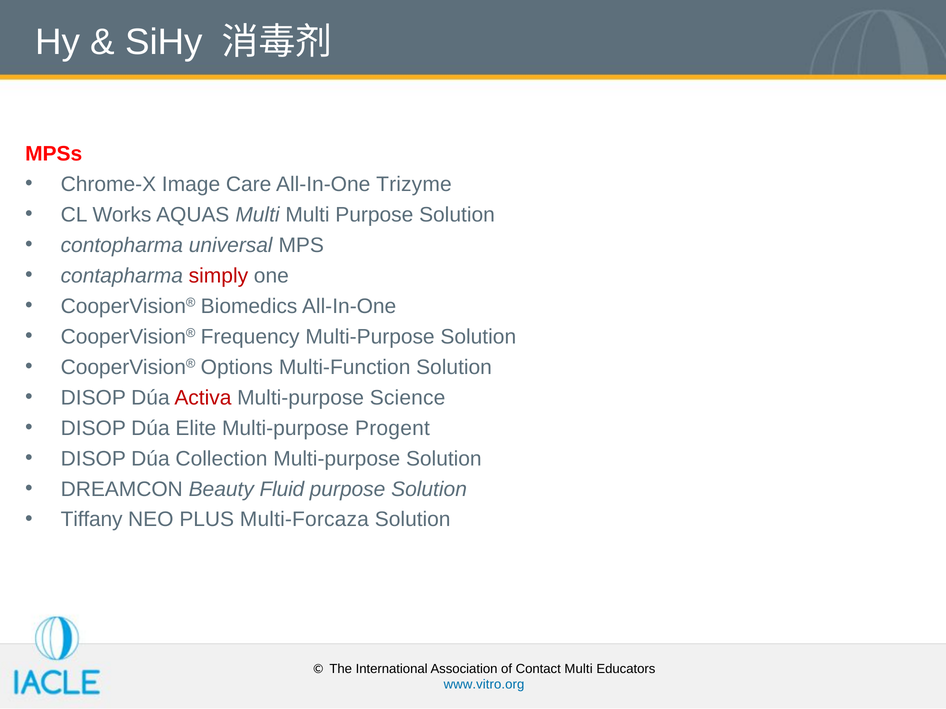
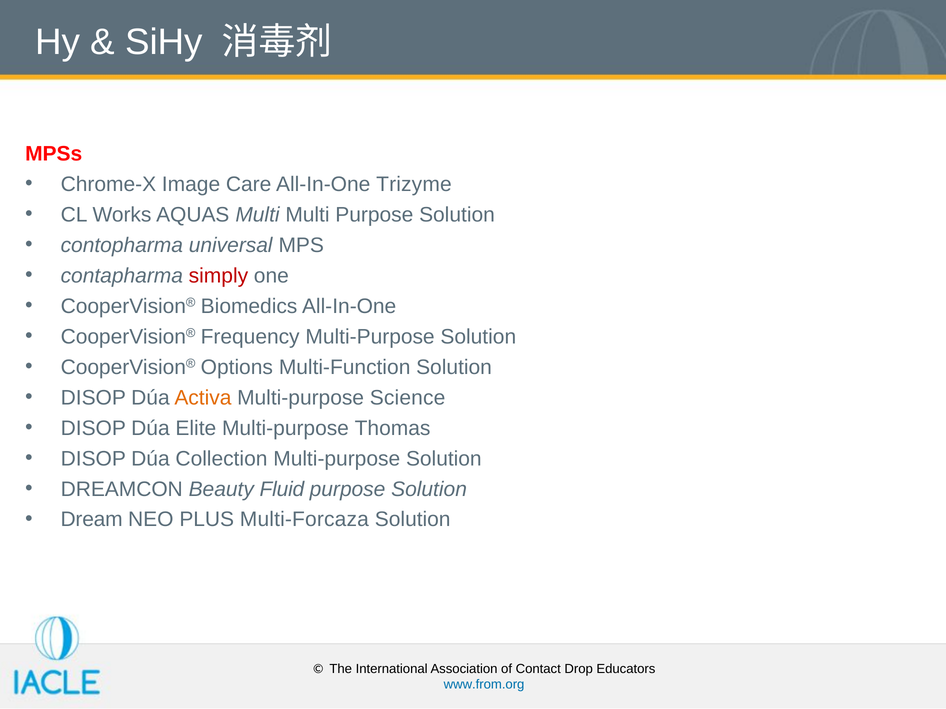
Activa colour: red -> orange
Progent: Progent -> Thomas
Tiffany: Tiffany -> Dream
Contact Multi: Multi -> Drop
www.vitro.org: www.vitro.org -> www.from.org
